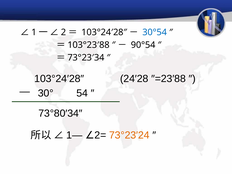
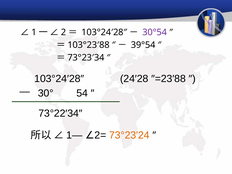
30°54 colour: blue -> purple
90°54: 90°54 -> 39°54
73°80′34″: 73°80′34″ -> 73°22′34″
